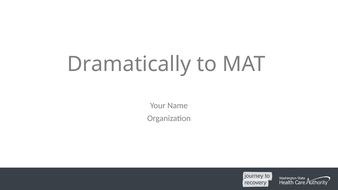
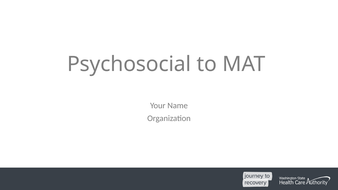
Dramatically: Dramatically -> Psychosocial
